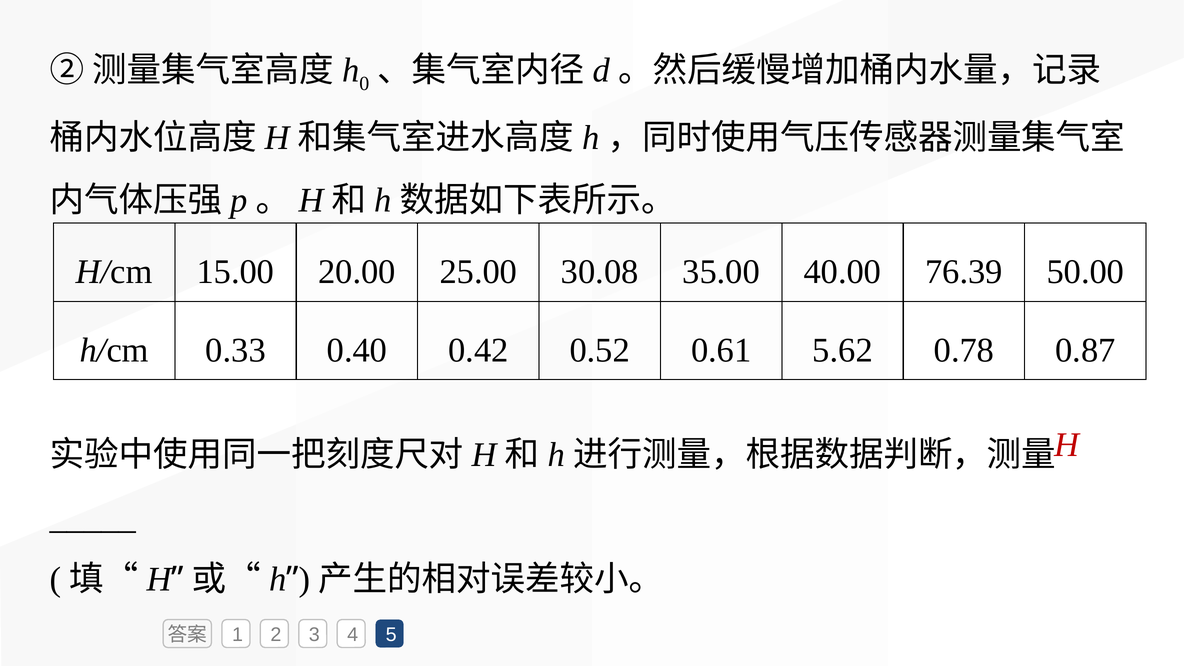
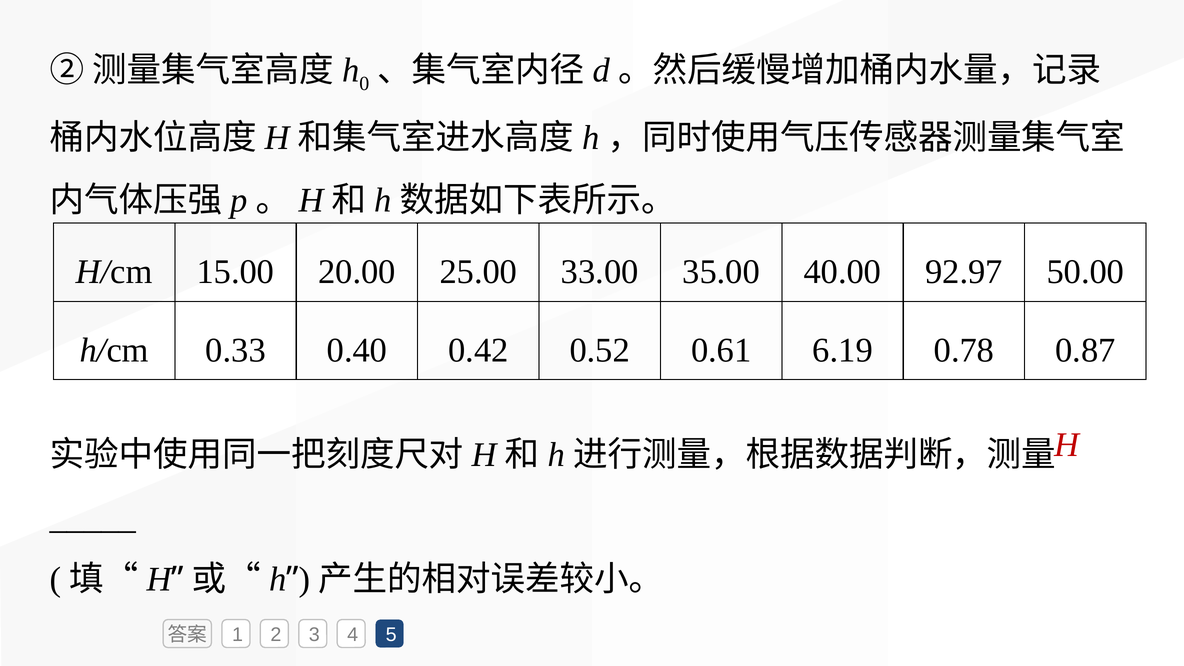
30.08: 30.08 -> 33.00
76.39: 76.39 -> 92.97
5.62: 5.62 -> 6.19
